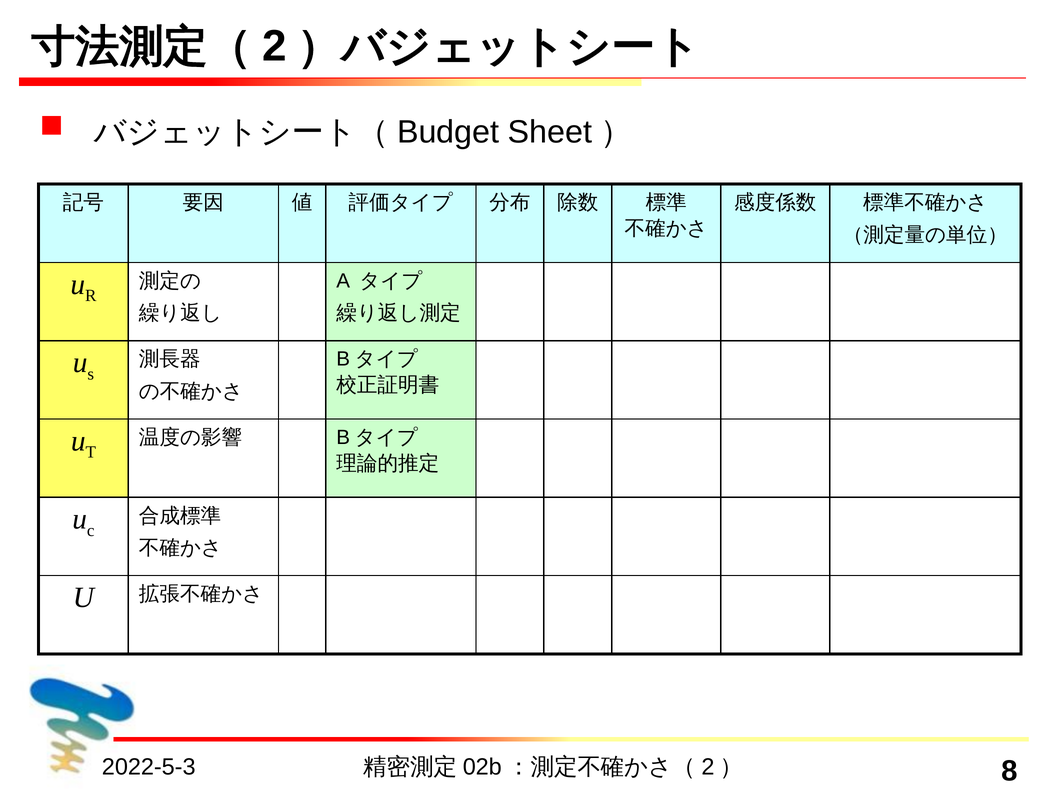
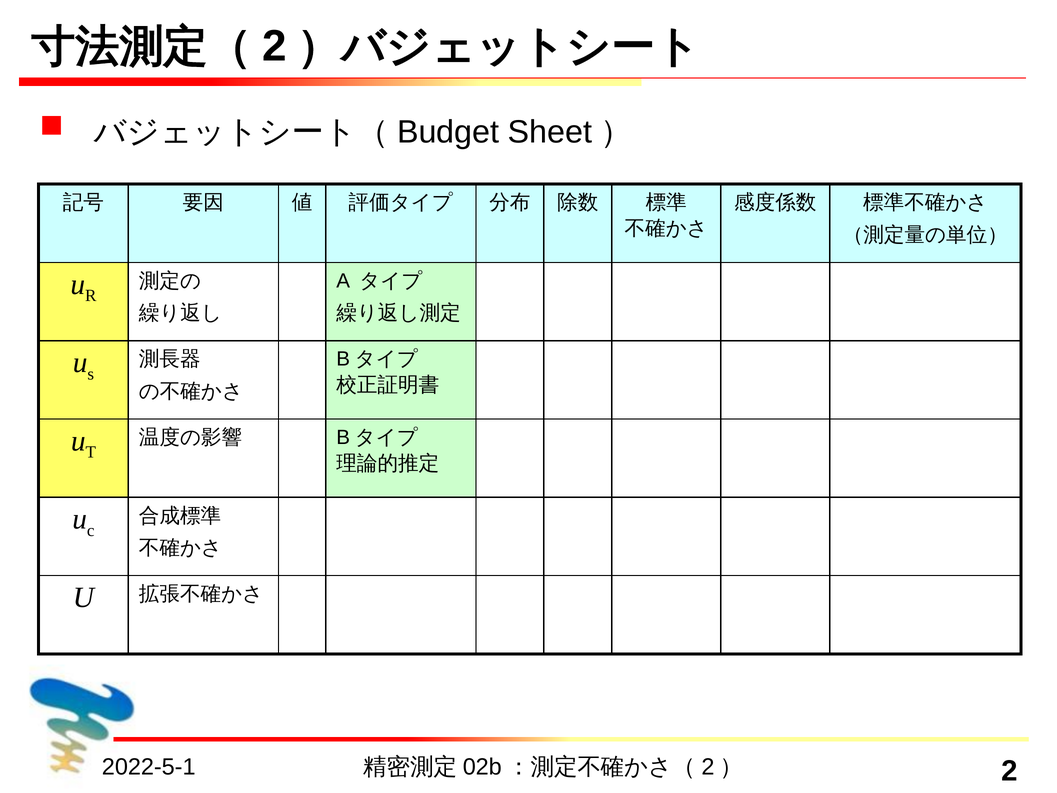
2022-5-3: 2022-5-3 -> 2022-5-1
8 at (1009, 771): 8 -> 2
